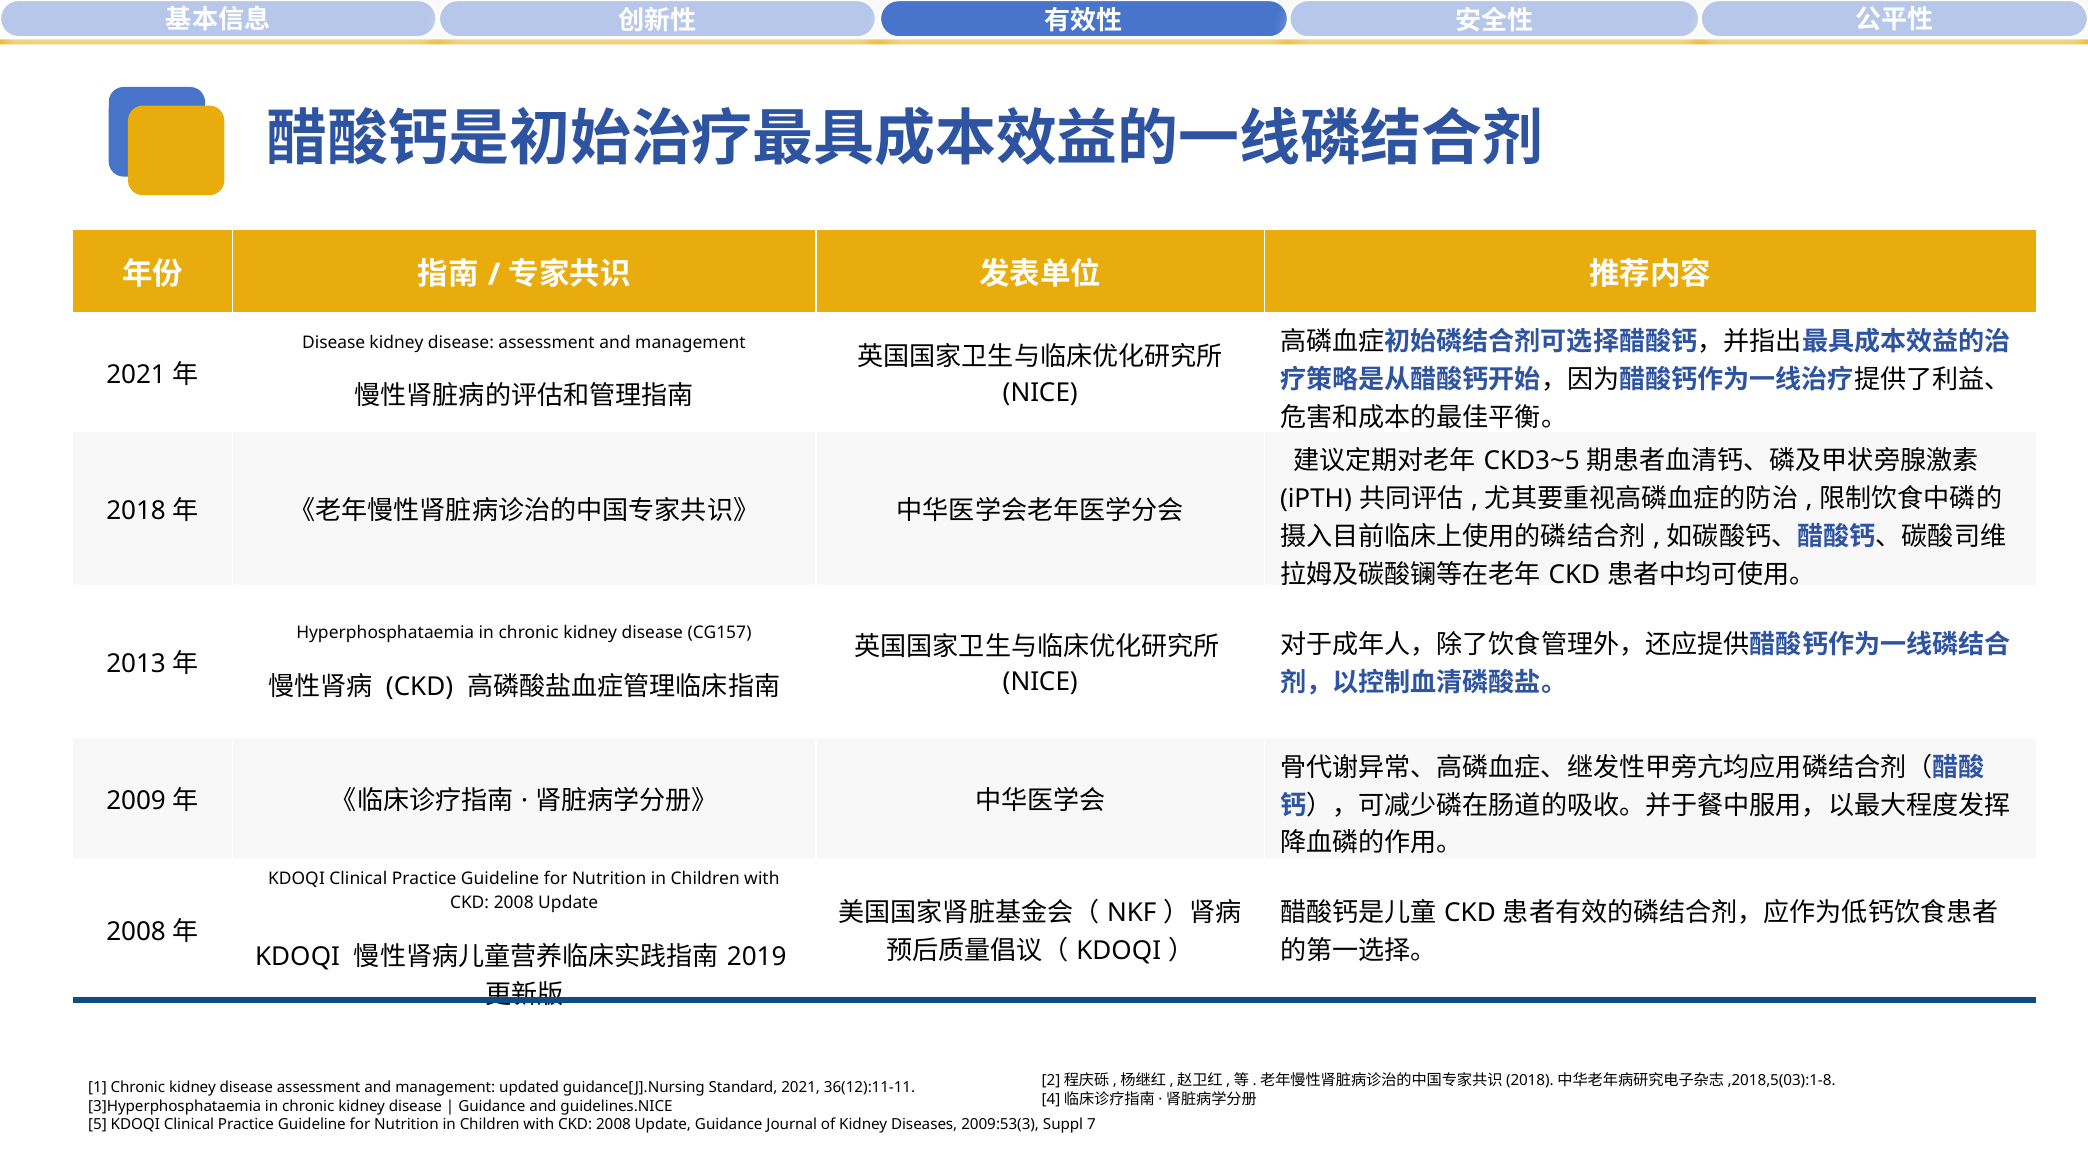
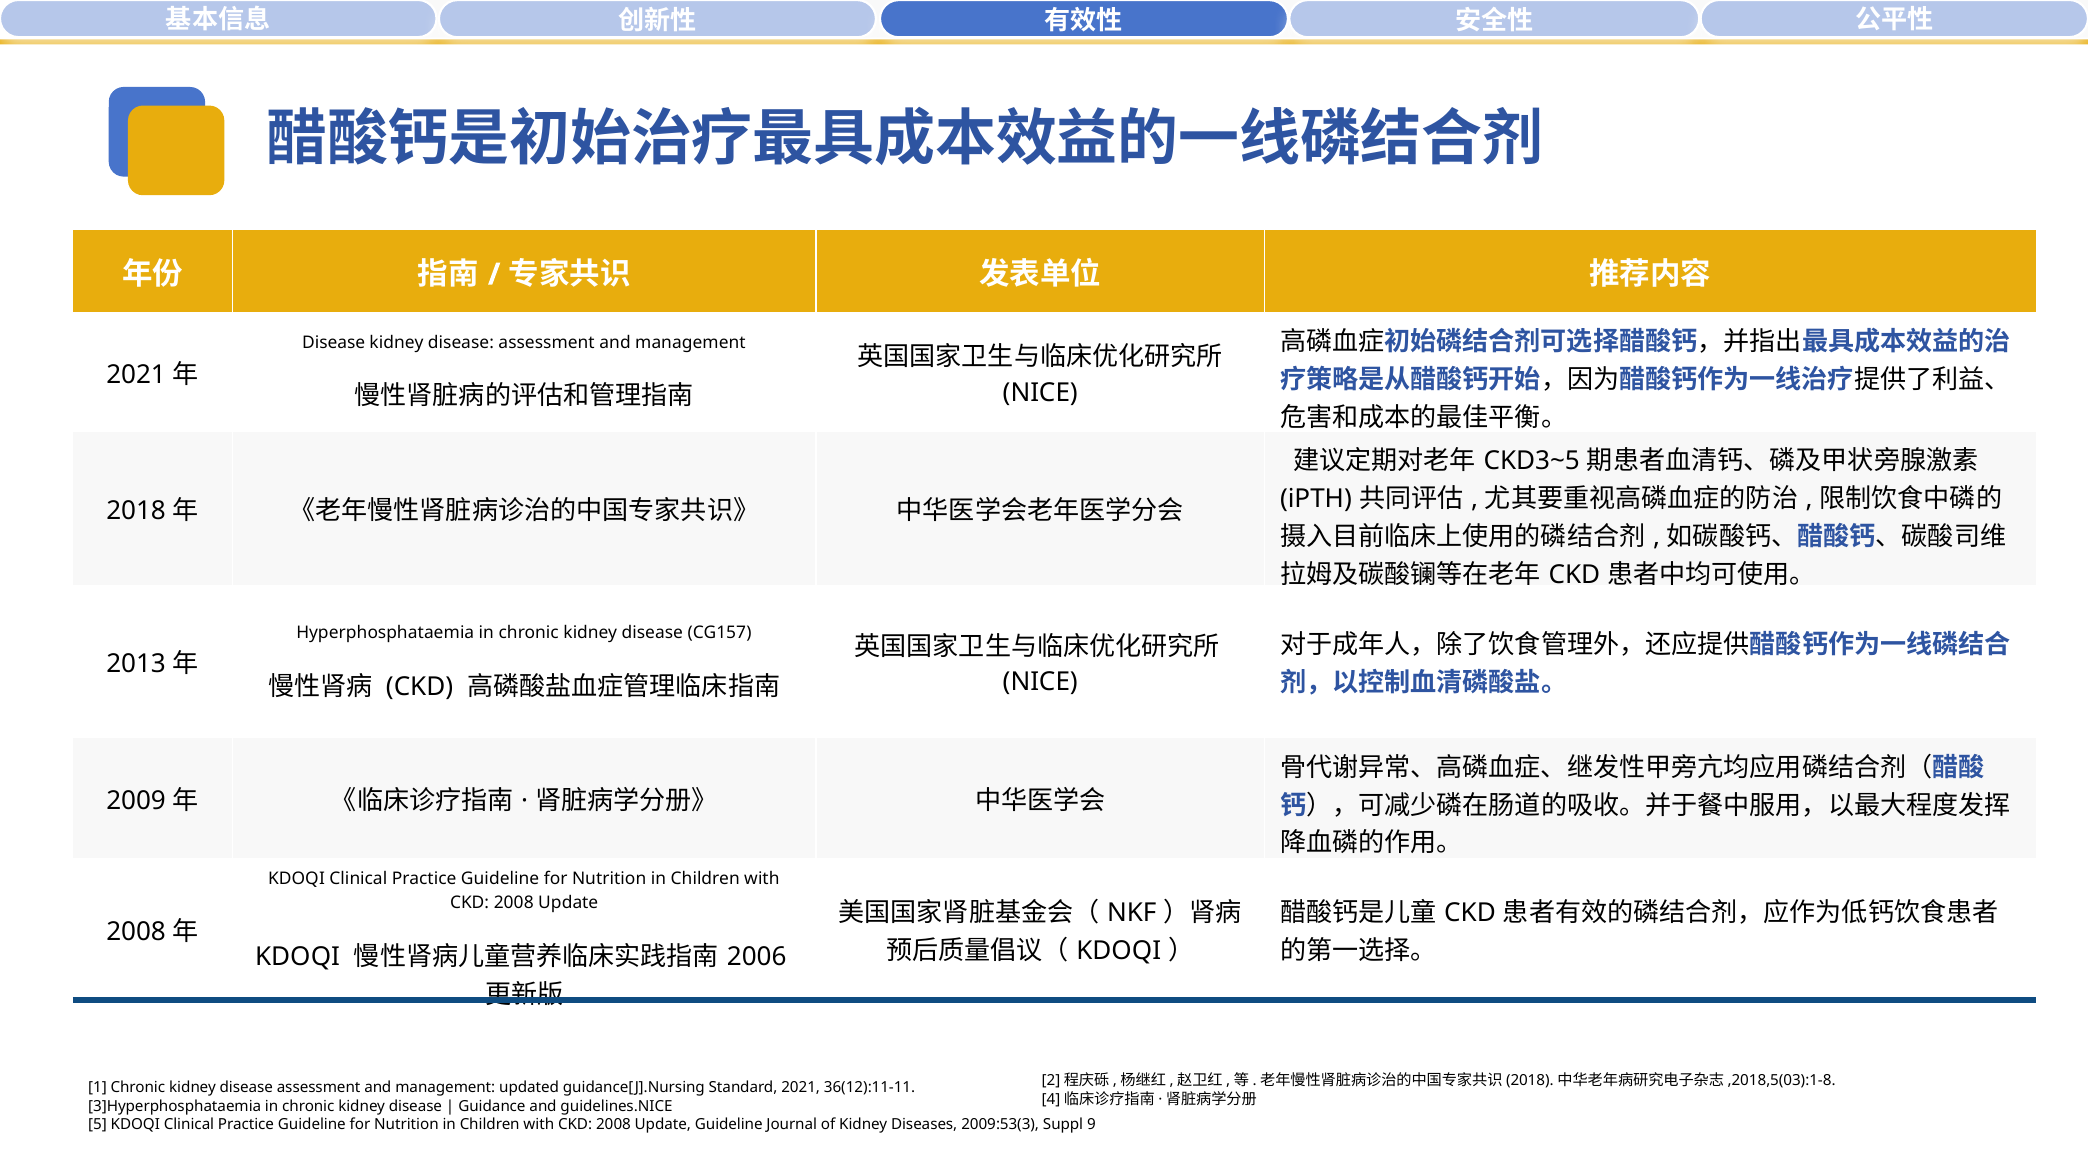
2019: 2019 -> 2006
Update Guidance: Guidance -> Guideline
7: 7 -> 9
